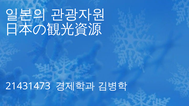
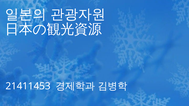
21431473: 21431473 -> 21411453
